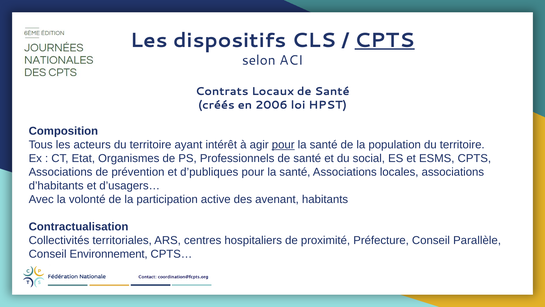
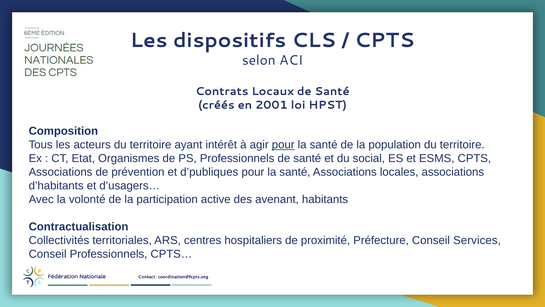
CPTS at (385, 40) underline: present -> none
2006: 2006 -> 2001
Parallèle: Parallèle -> Services
Conseil Environnement: Environnement -> Professionnels
